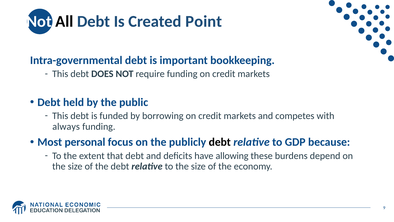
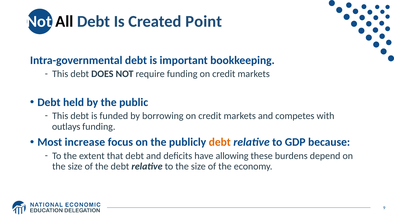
always: always -> outlays
personal: personal -> increase
debt at (220, 142) colour: black -> orange
